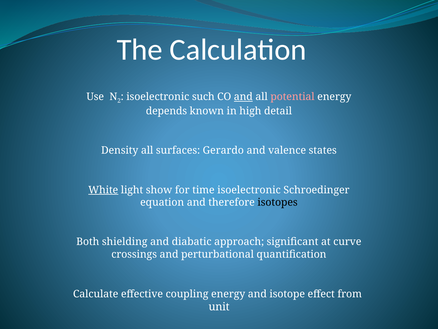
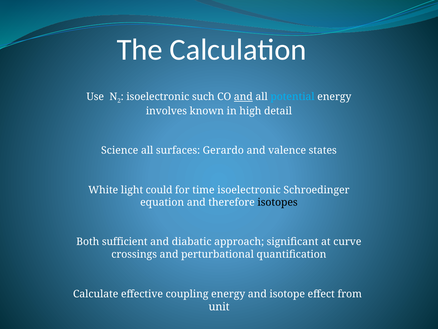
potential colour: pink -> light blue
depends: depends -> involves
Density: Density -> Science
White underline: present -> none
show: show -> could
shielding: shielding -> sufficient
